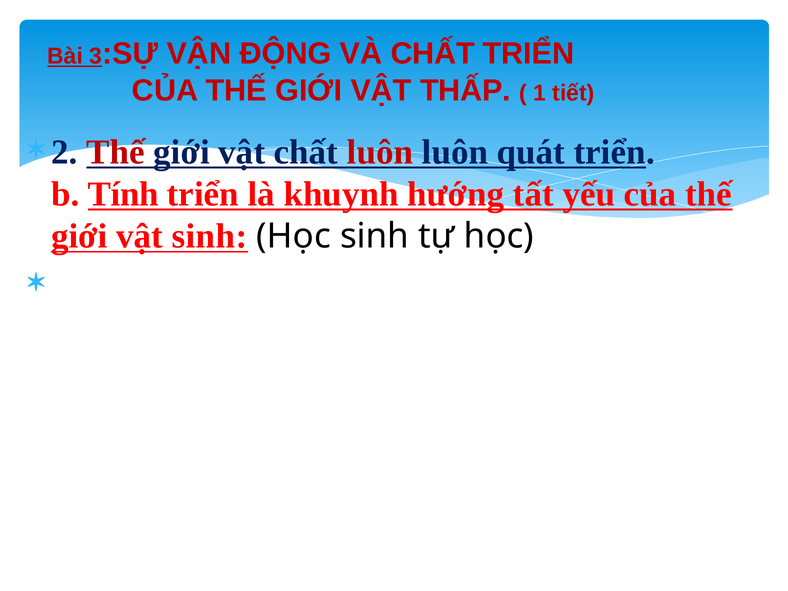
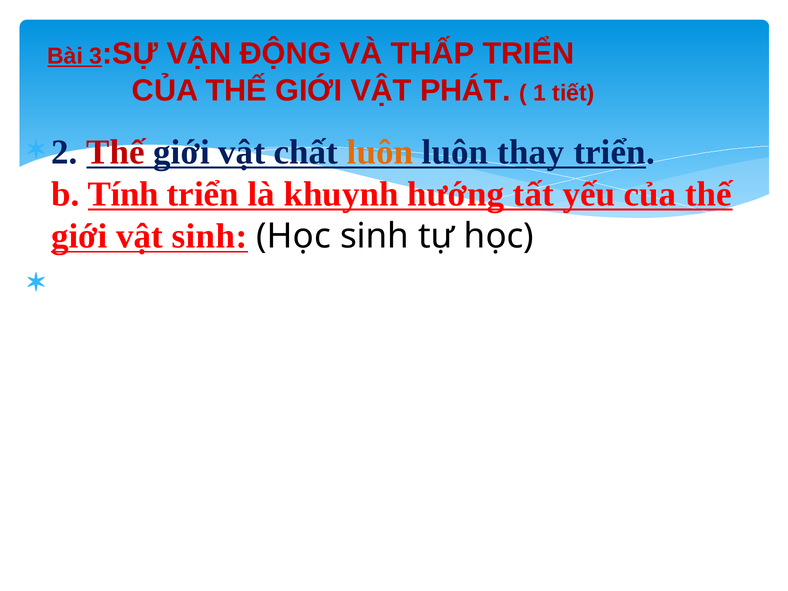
VÀ CHẤT: CHẤT -> THẤP
THẤP: THẤP -> PHÁT
luôn at (380, 152) colour: red -> orange
quát: quát -> thay
